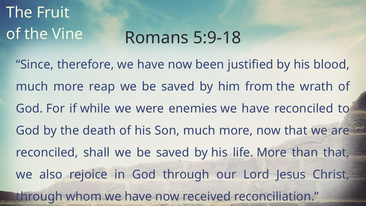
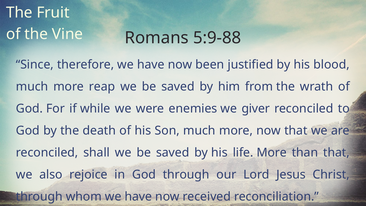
5:9-18: 5:9-18 -> 5:9-88
enemies we have: have -> giver
